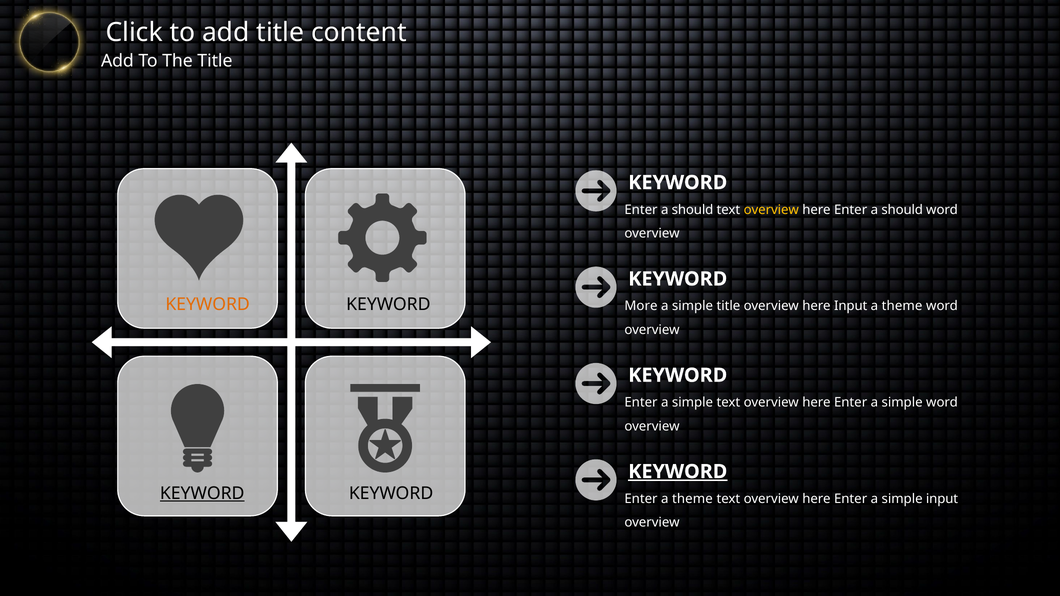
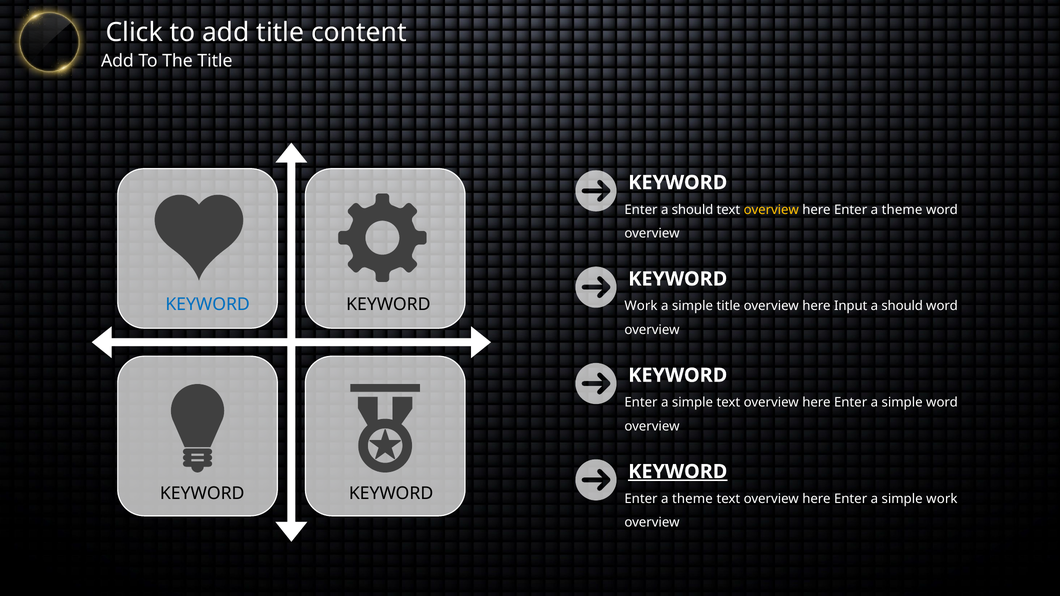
here Enter a should: should -> theme
KEYWORD at (208, 305) colour: orange -> blue
More at (641, 306): More -> Work
theme at (902, 306): theme -> should
KEYWORD at (202, 494) underline: present -> none
simple input: input -> work
